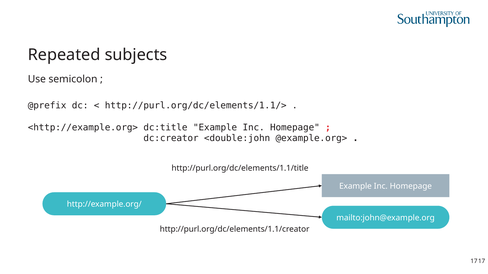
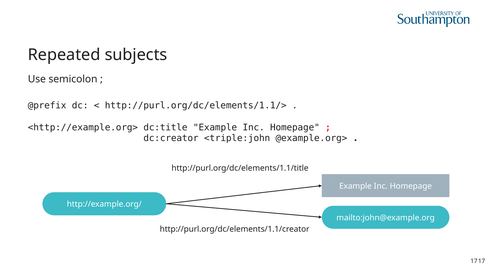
<double:john: <double:john -> <triple:john
